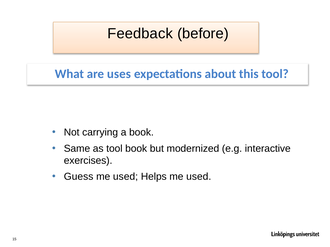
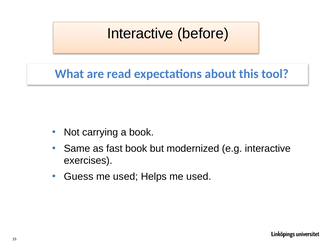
Feedback at (140, 34): Feedback -> Interactive
uses: uses -> read
as tool: tool -> fast
